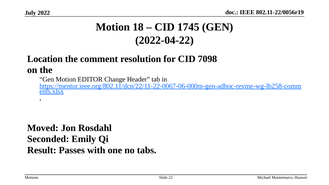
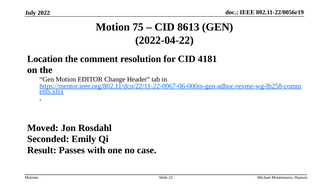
18: 18 -> 75
1745: 1745 -> 8613
7098: 7098 -> 4181
tabs: tabs -> case
